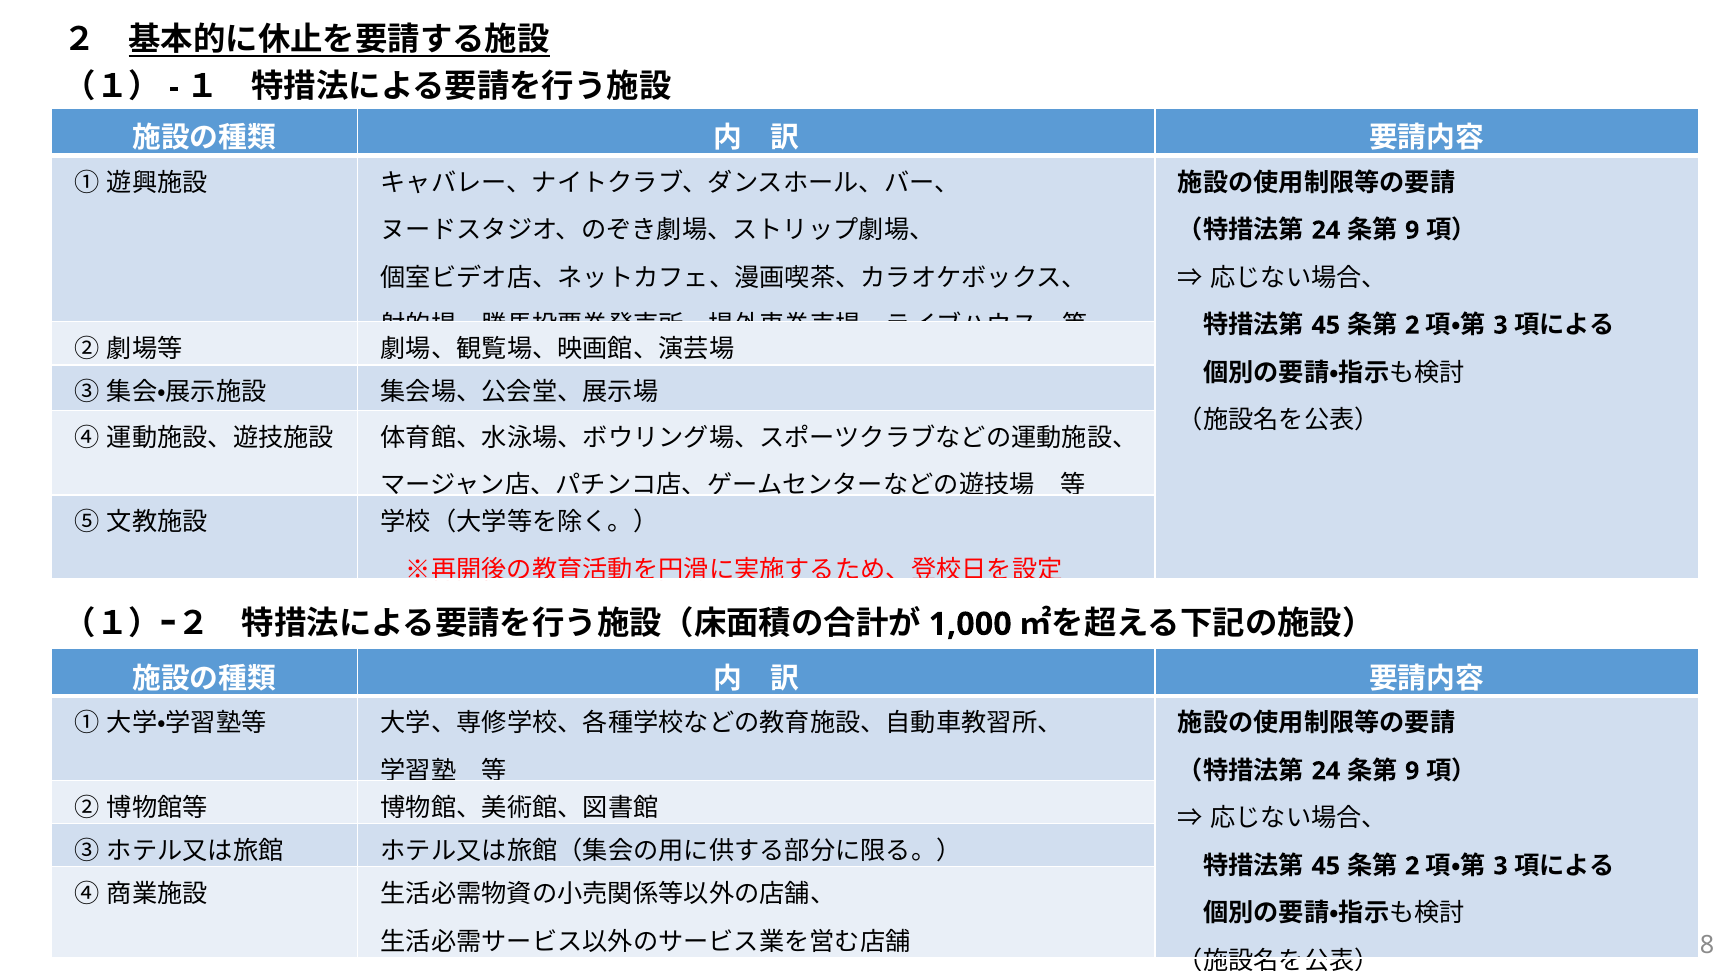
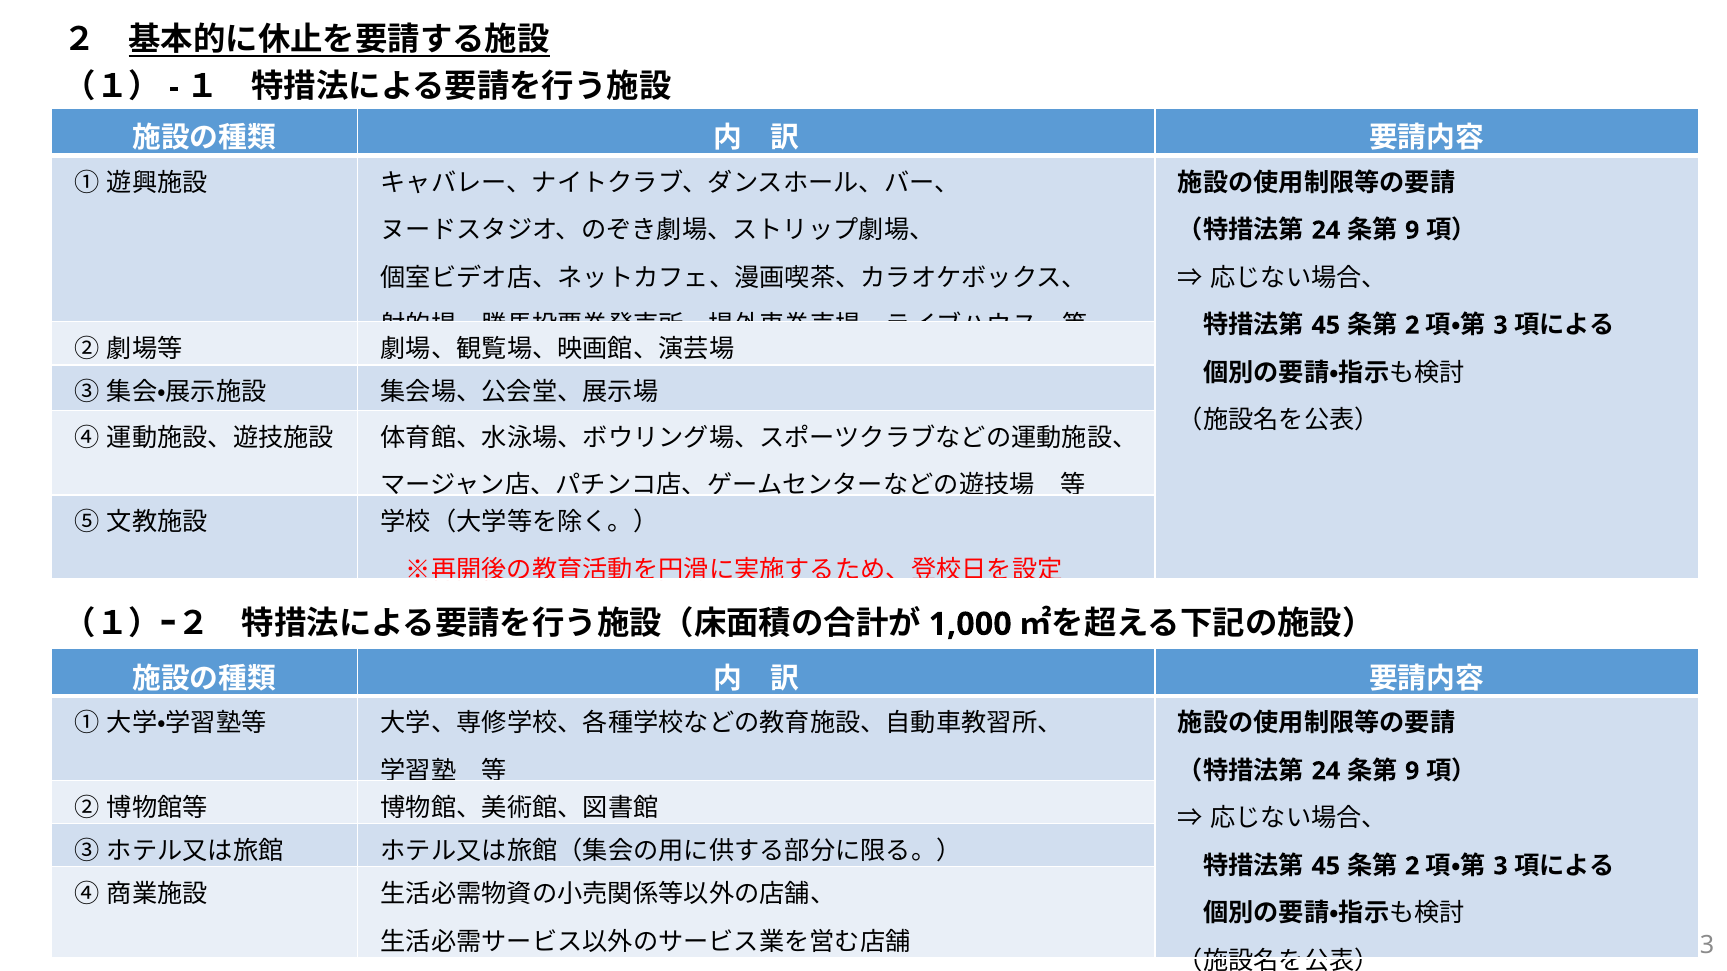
8 at (1707, 945): 8 -> 3
